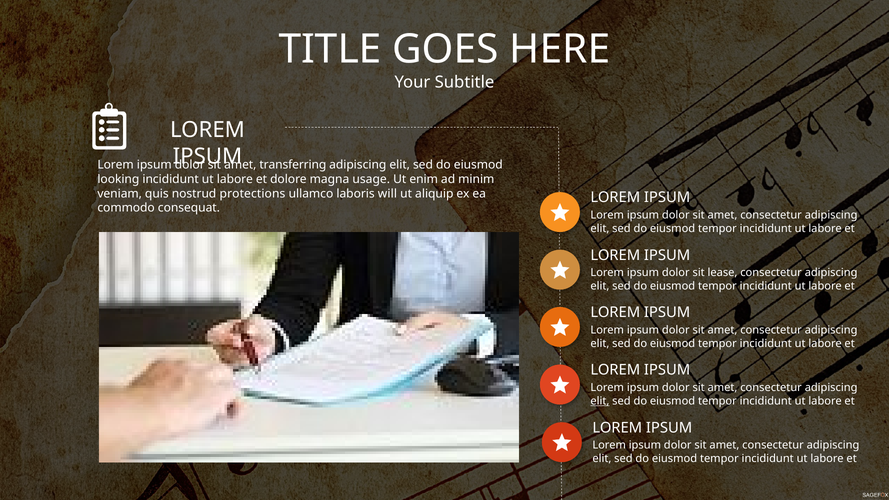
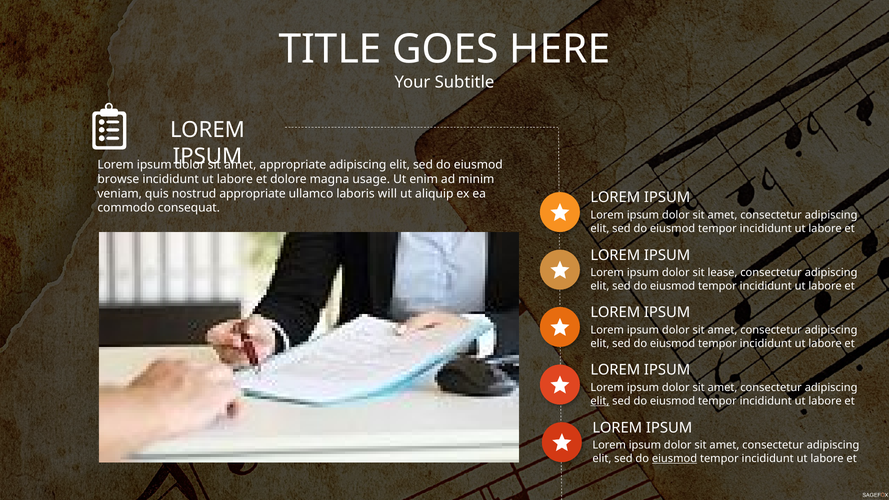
transferring at (293, 165): transferring -> appropriate
looking: looking -> browse
nostrud protections: protections -> appropriate
eiusmod at (674, 459) underline: none -> present
